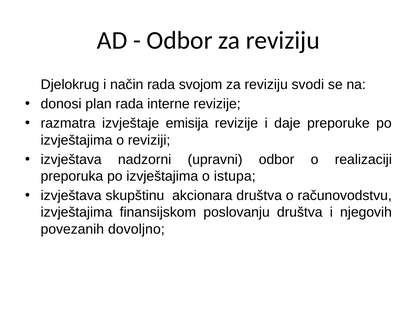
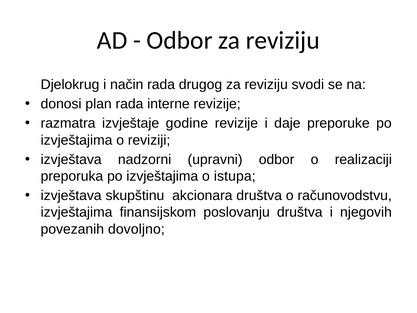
svojom: svojom -> drugog
emisija: emisija -> godine
